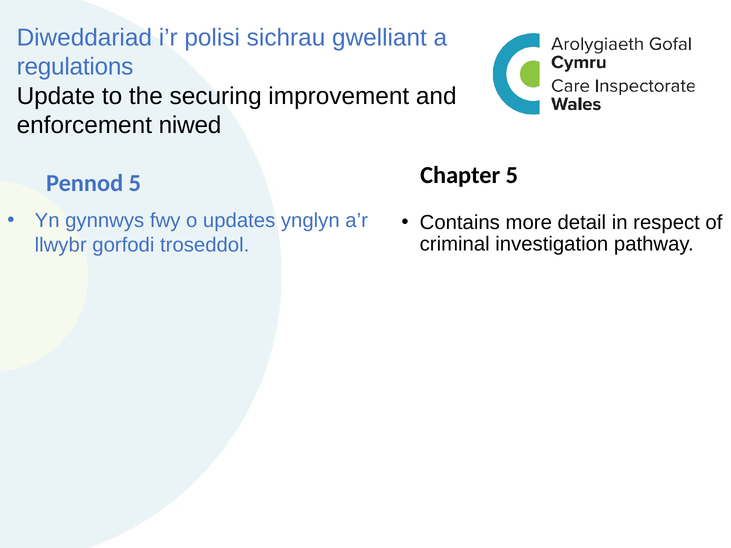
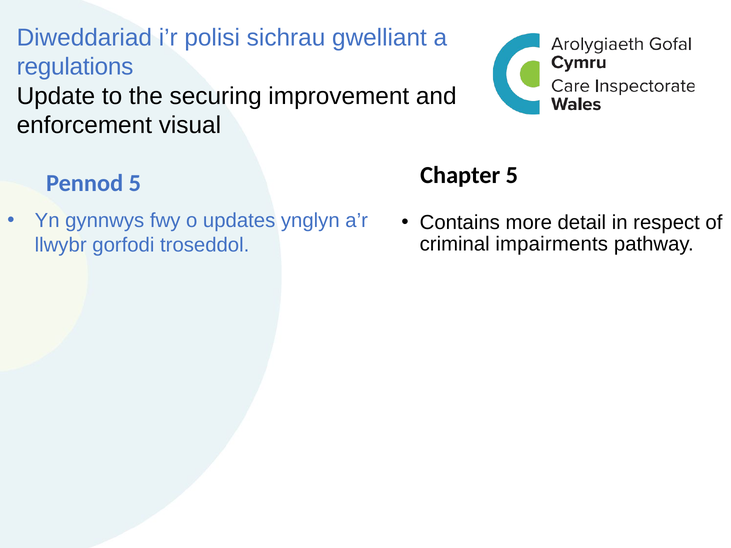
niwed: niwed -> visual
investigation: investigation -> impairments
